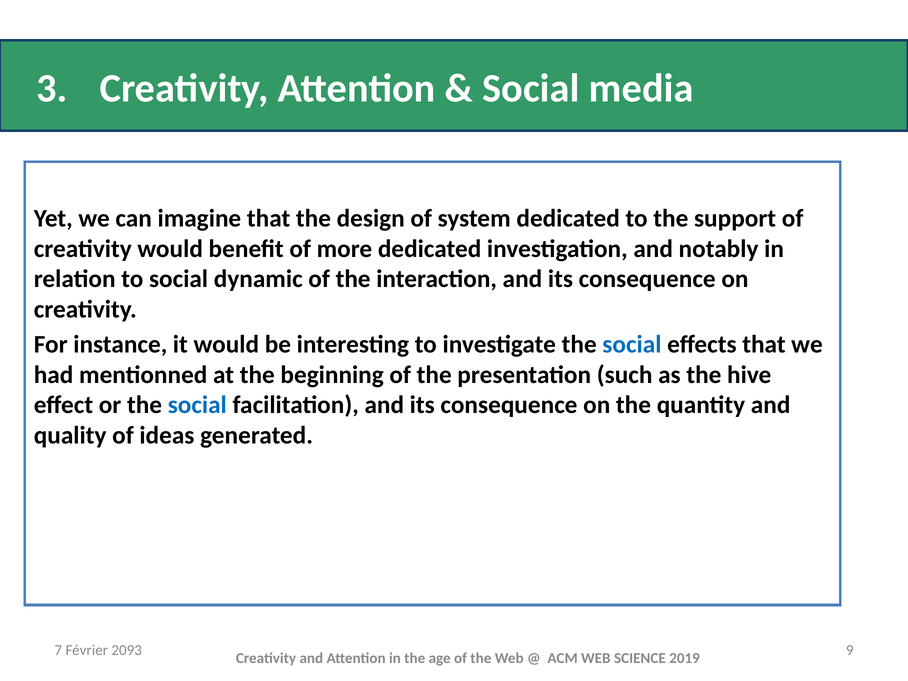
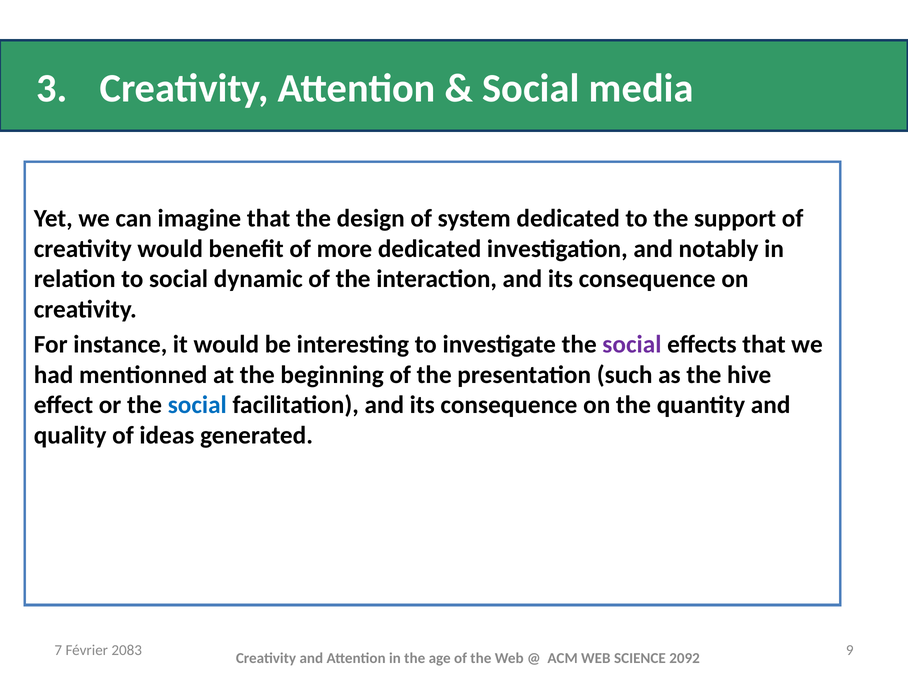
social at (632, 345) colour: blue -> purple
2093: 2093 -> 2083
2019: 2019 -> 2092
